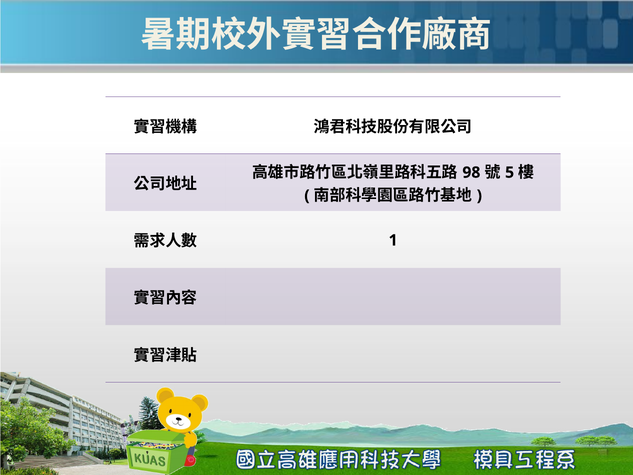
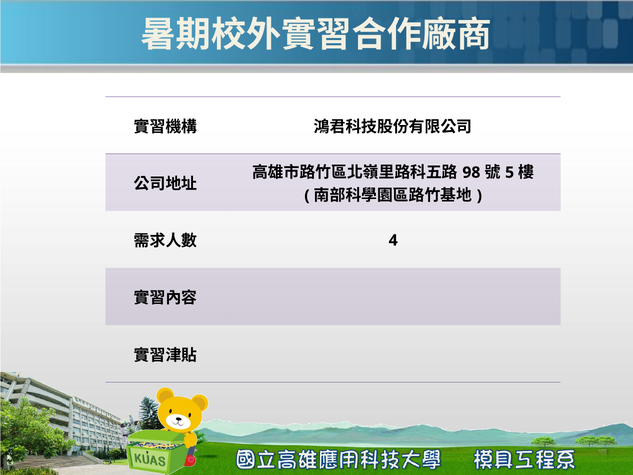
1: 1 -> 4
